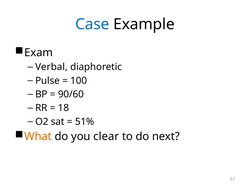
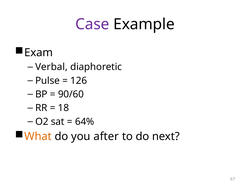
Case colour: blue -> purple
100: 100 -> 126
51%: 51% -> 64%
clear: clear -> after
